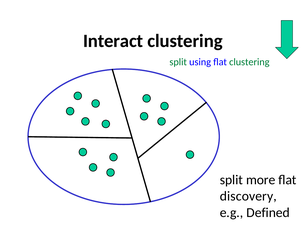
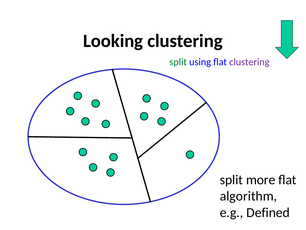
Interact: Interact -> Looking
clustering at (249, 62) colour: green -> purple
discovery: discovery -> algorithm
